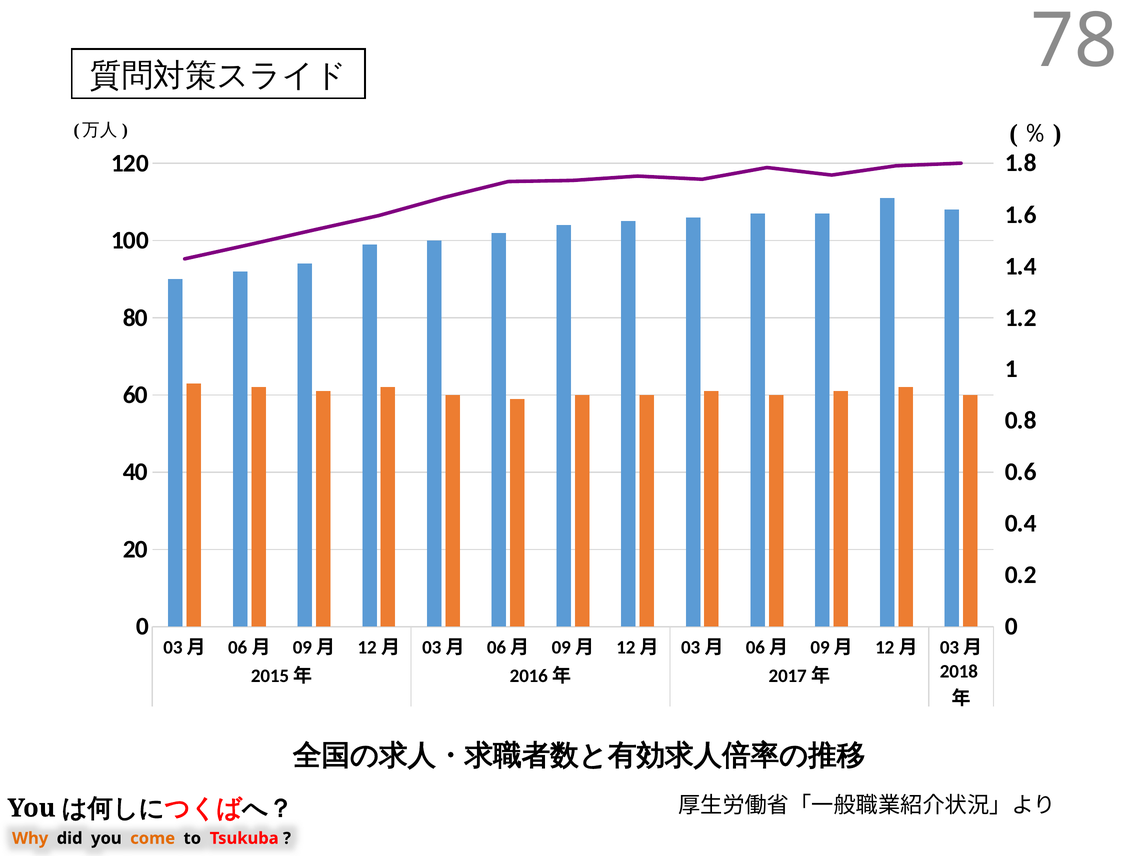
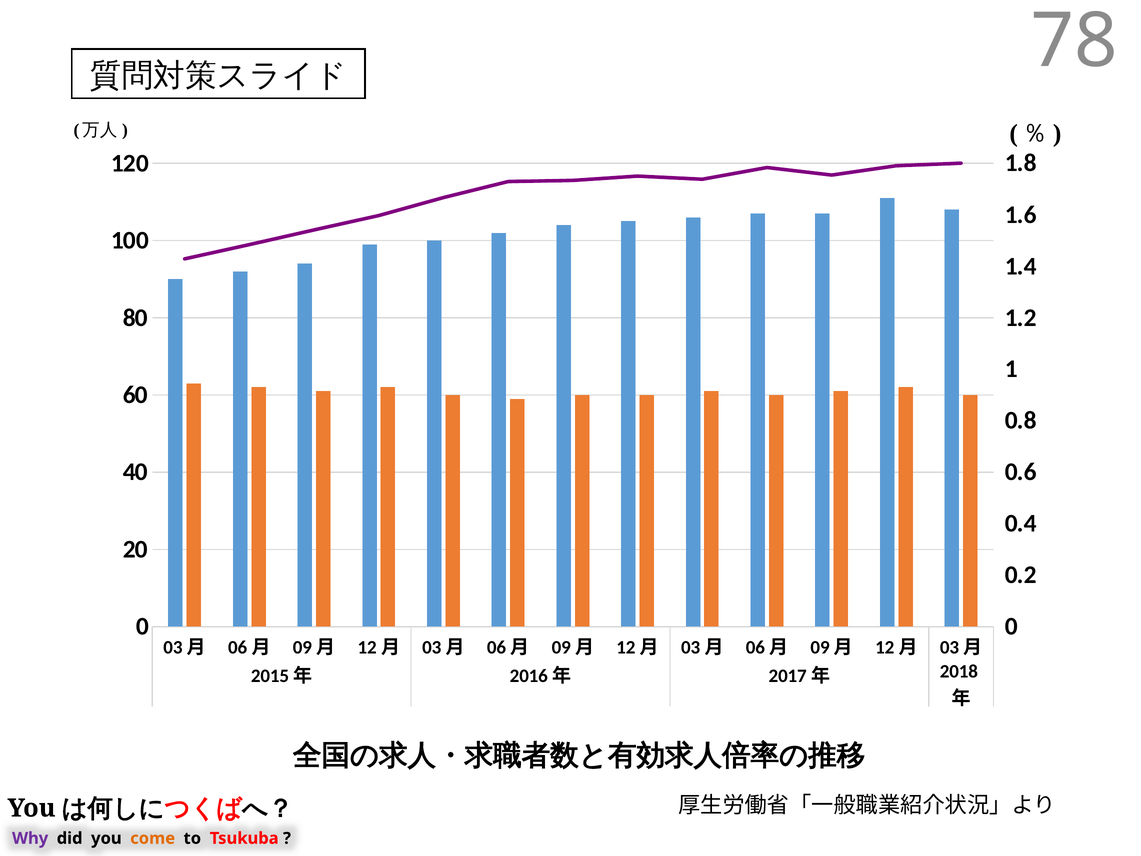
Why colour: orange -> purple
